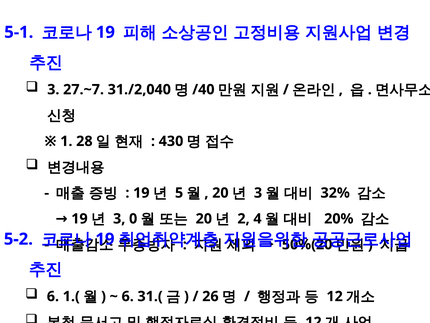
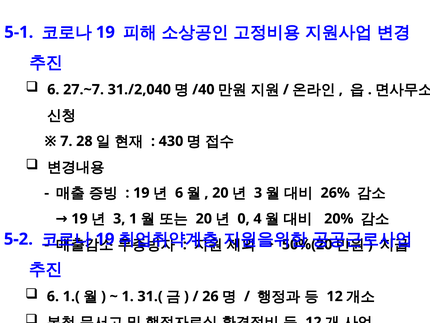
3 at (53, 89): 3 -> 6
1: 1 -> 7
5 at (179, 193): 5 -> 6
32%: 32% -> 26%
3 0: 0 -> 1
2: 2 -> 0
6 at (128, 296): 6 -> 1
